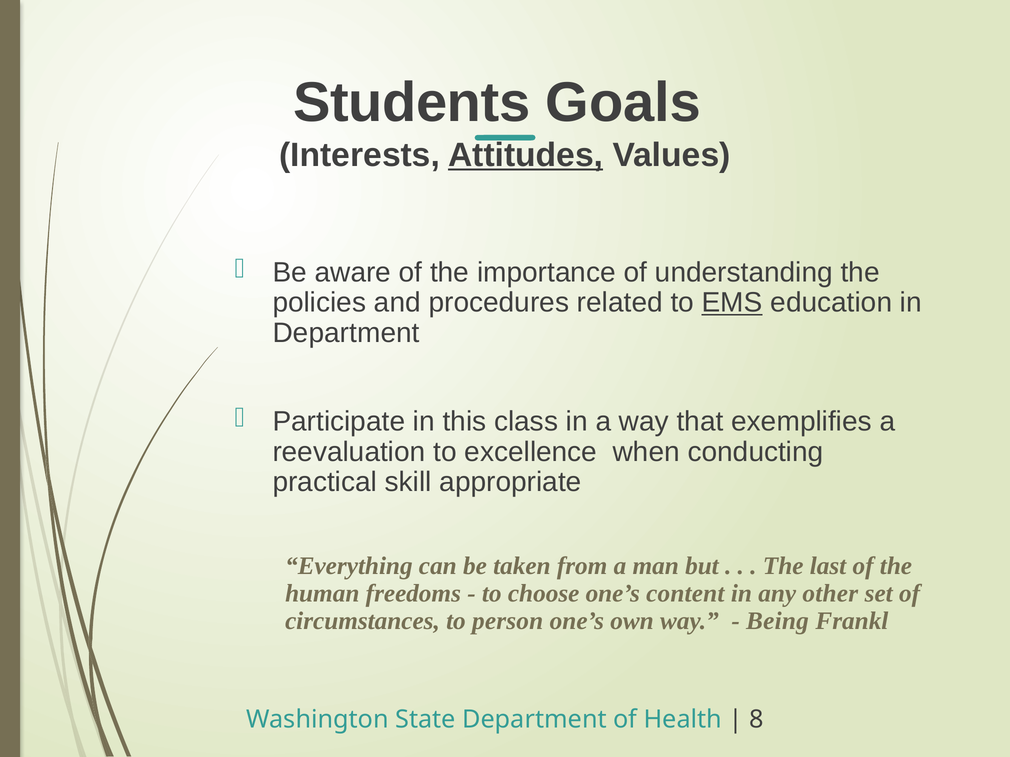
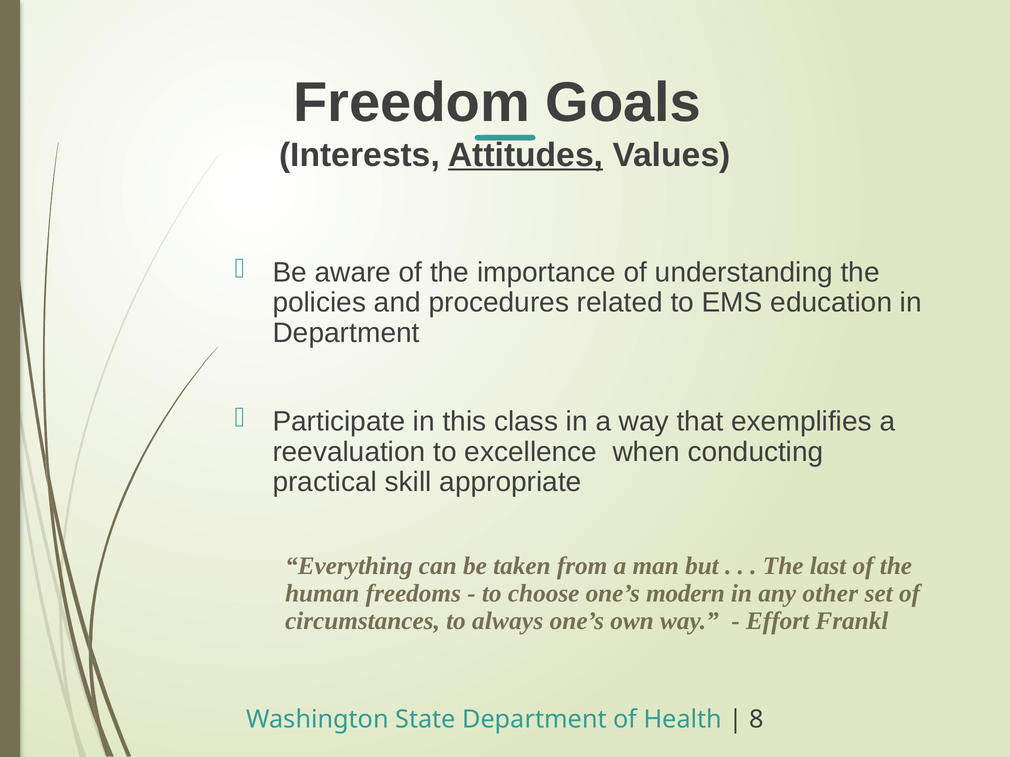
Students: Students -> Freedom
EMS underline: present -> none
content: content -> modern
person: person -> always
Being: Being -> Effort
